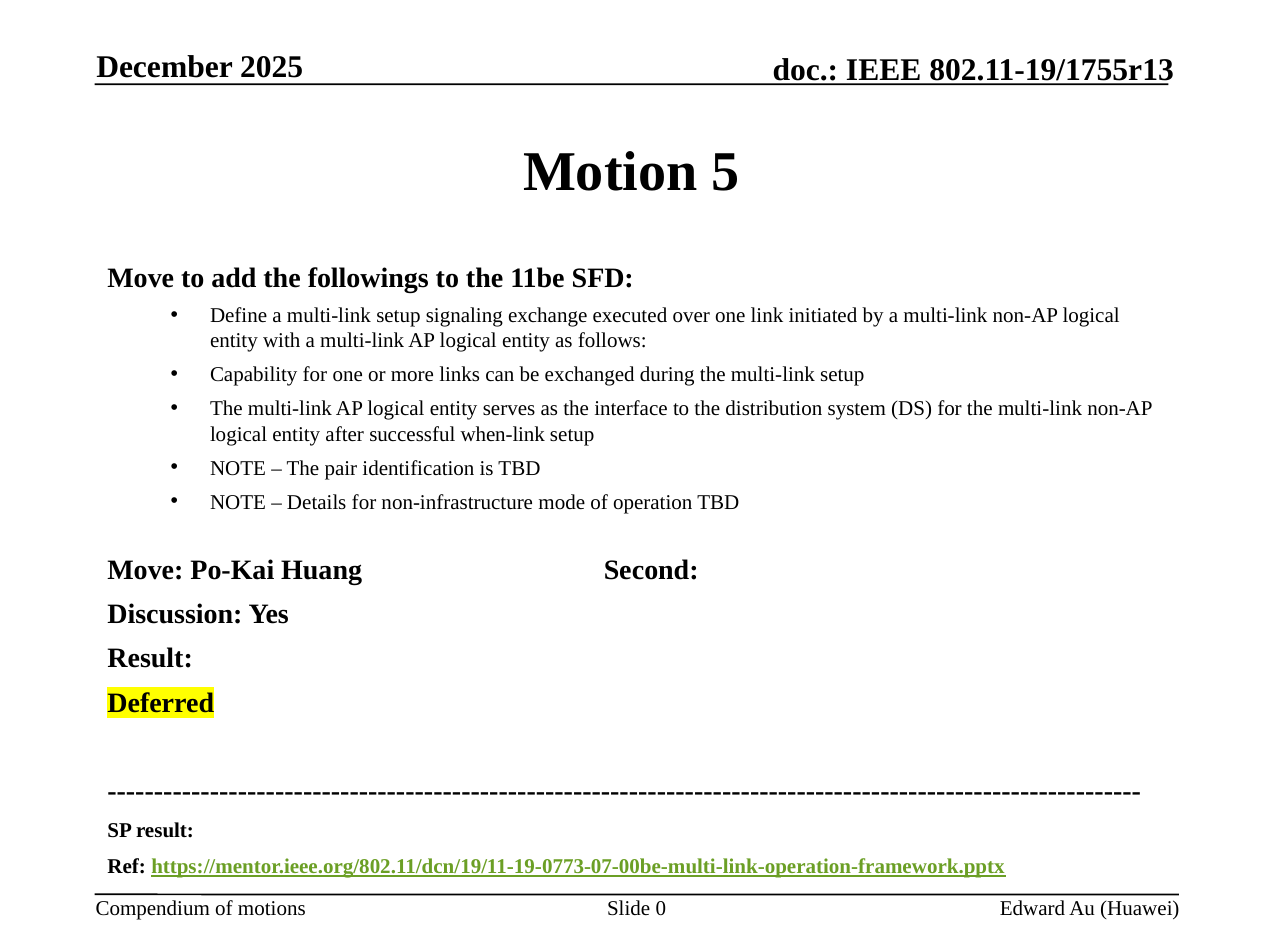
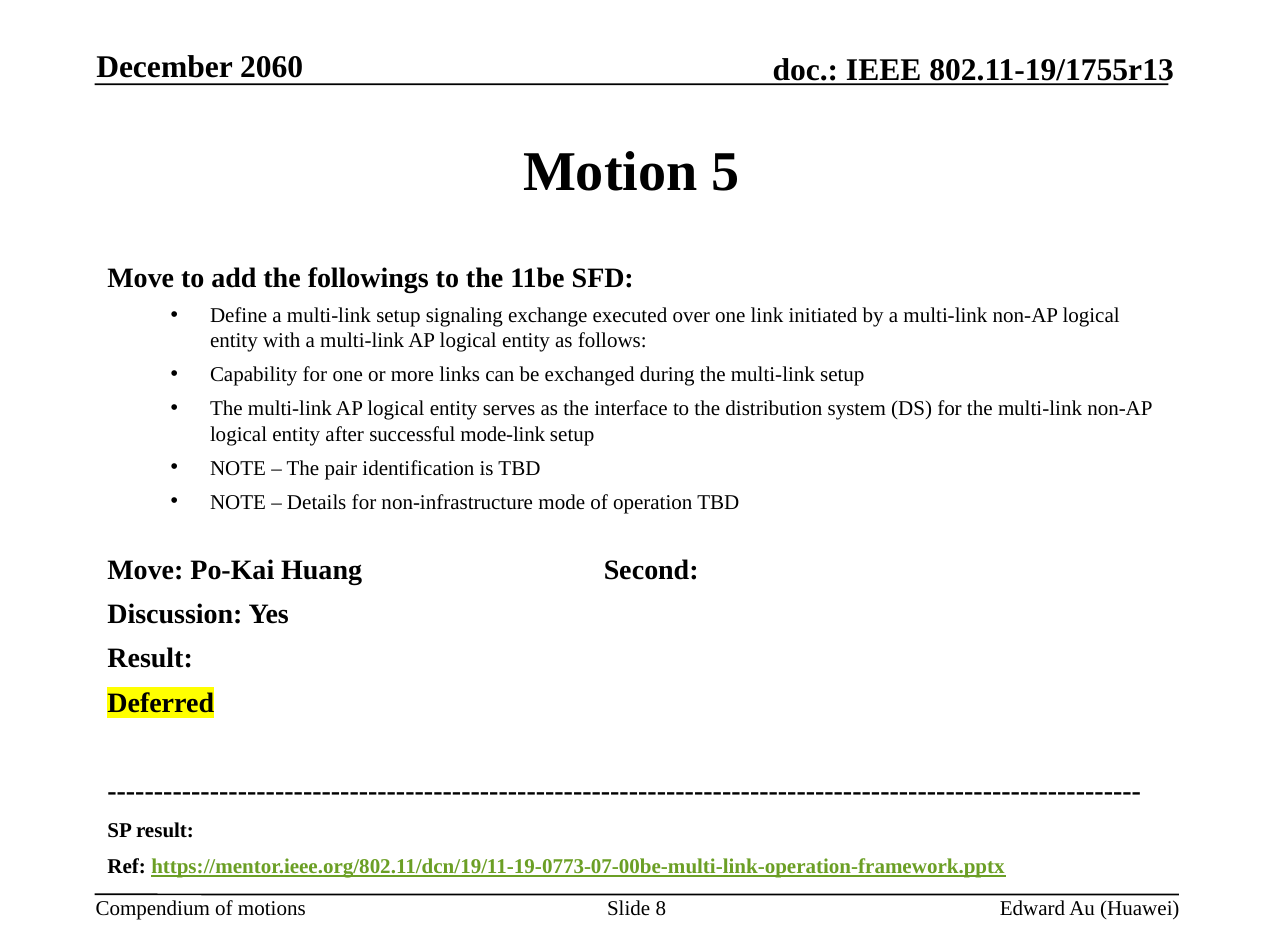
2025: 2025 -> 2060
when-link: when-link -> mode-link
0: 0 -> 8
